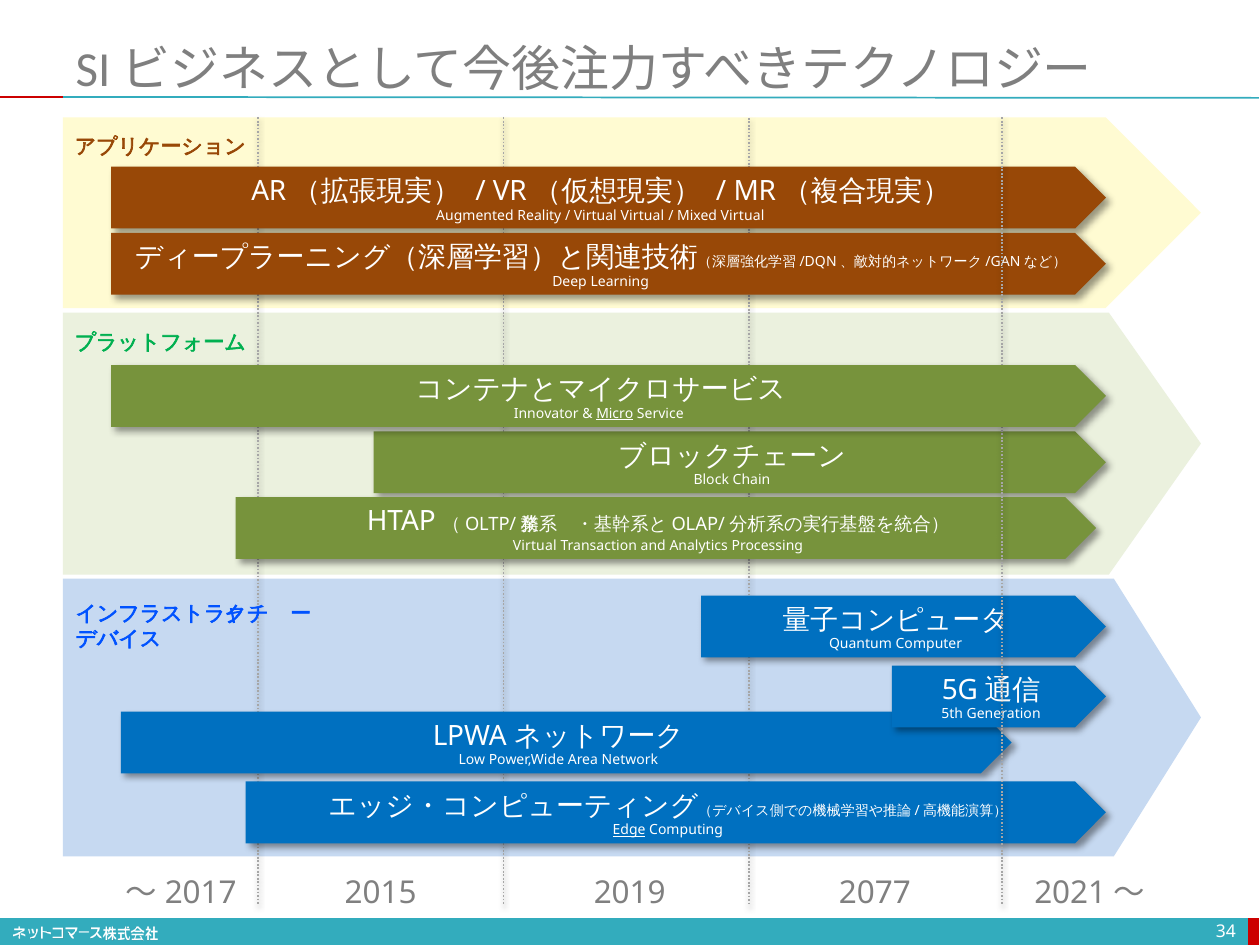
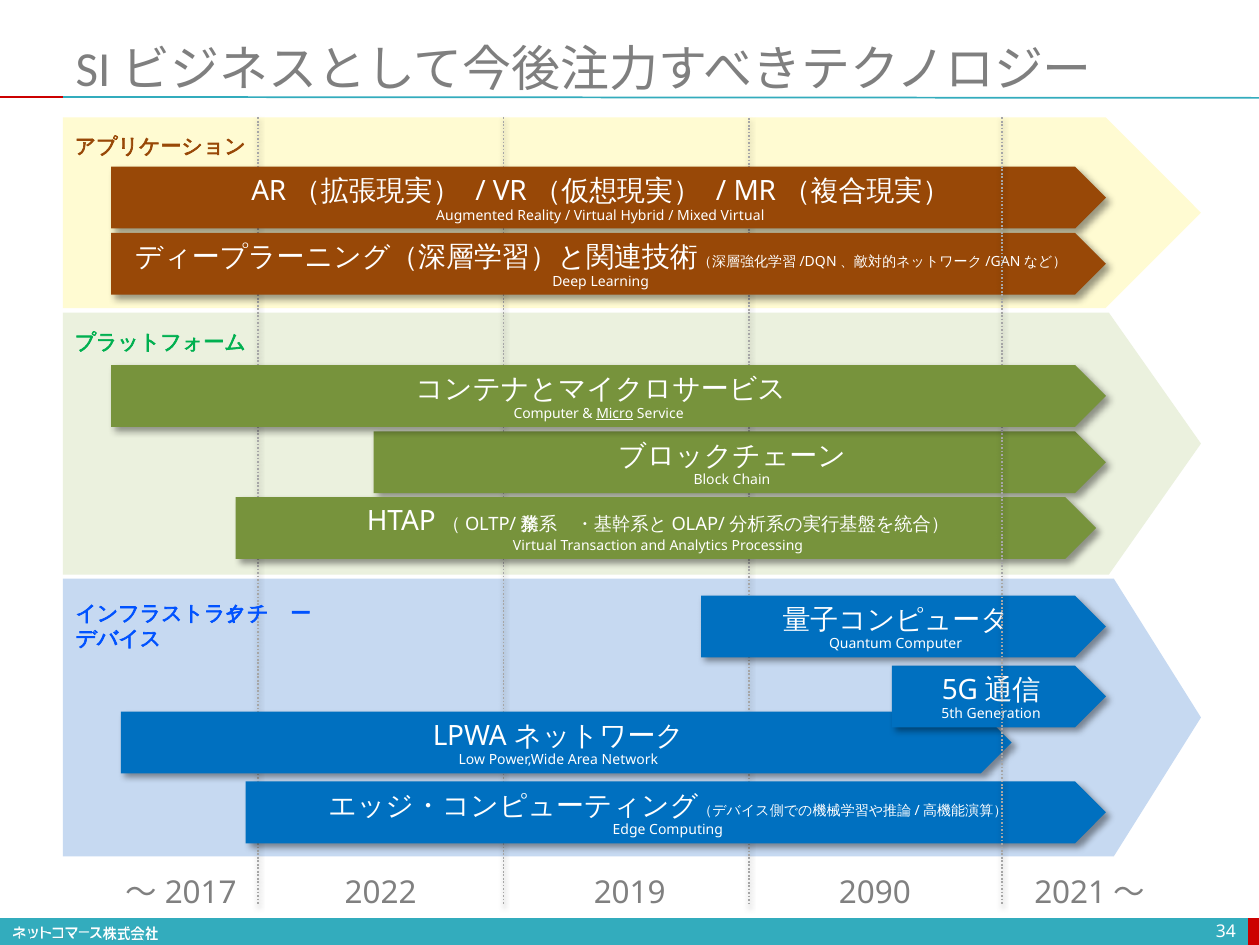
Virtual Virtual: Virtual -> Hybrid
Innovator at (546, 413): Innovator -> Computer
Edge underline: present -> none
2015: 2015 -> 2022
2077: 2077 -> 2090
